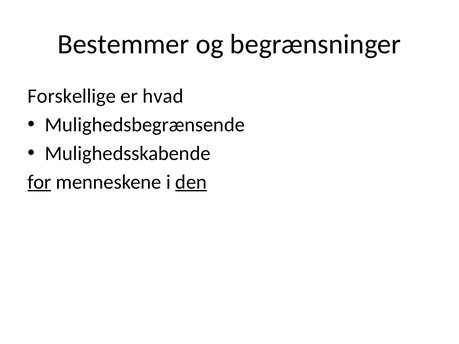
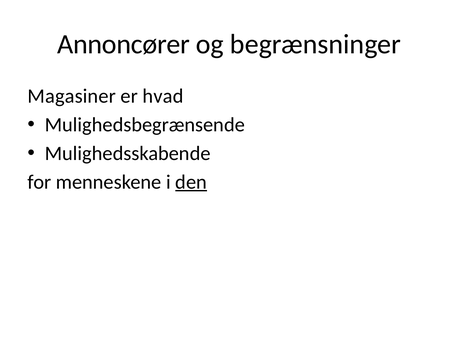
Bestemmer: Bestemmer -> Annoncører
Forskellige: Forskellige -> Magasiner
for underline: present -> none
